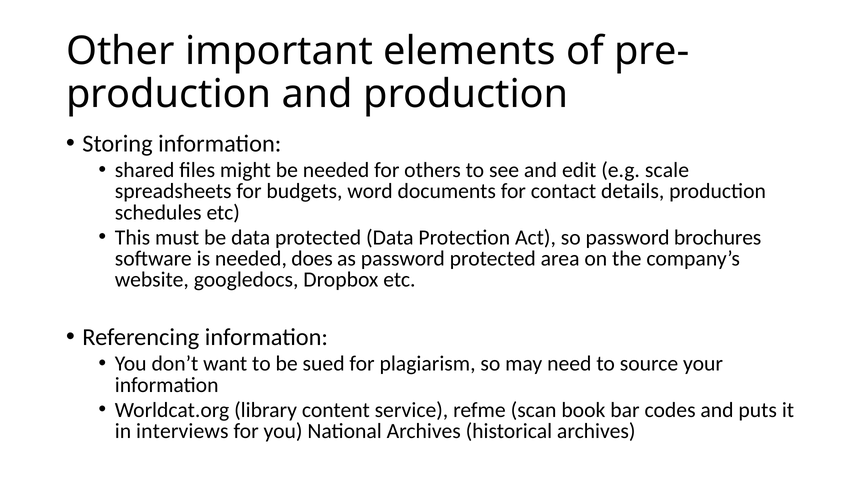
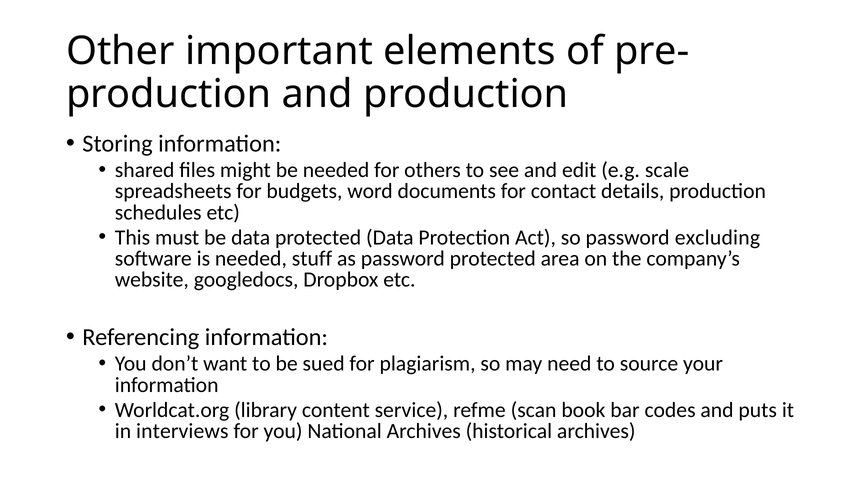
brochures: brochures -> excluding
does: does -> stuff
